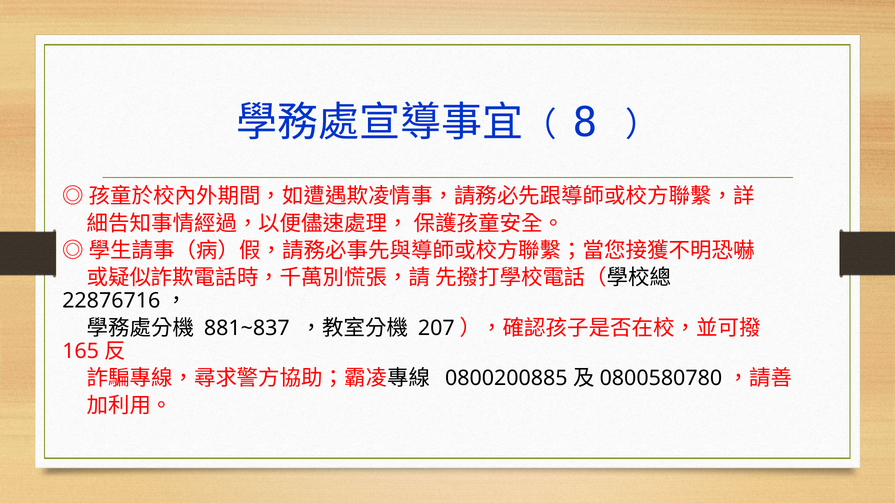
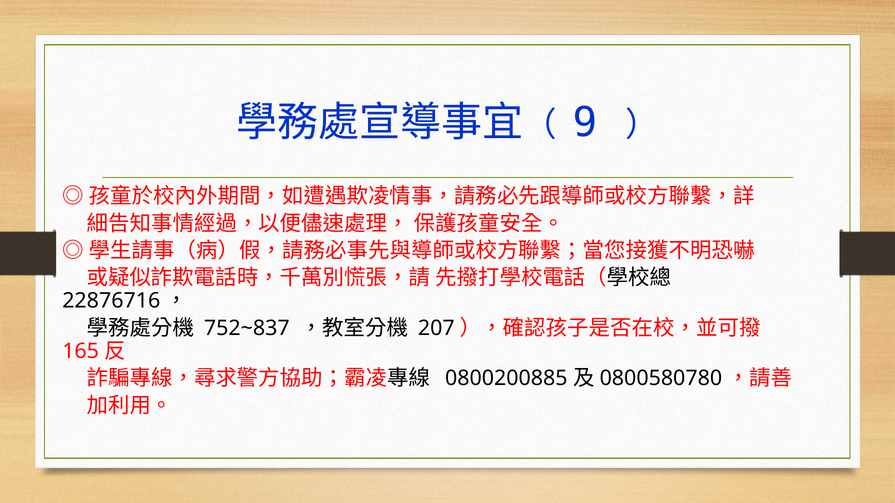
8: 8 -> 9
881~837: 881~837 -> 752~837
